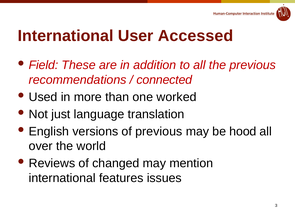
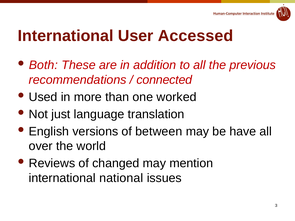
Field: Field -> Both
of previous: previous -> between
hood: hood -> have
features: features -> national
